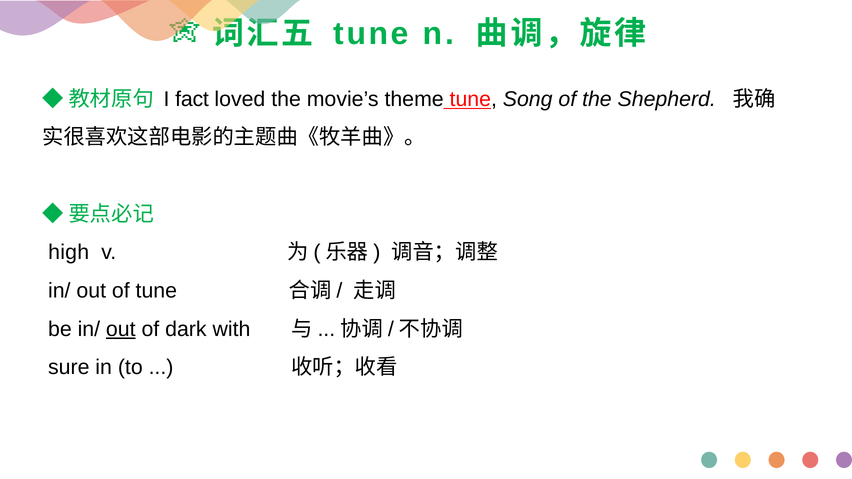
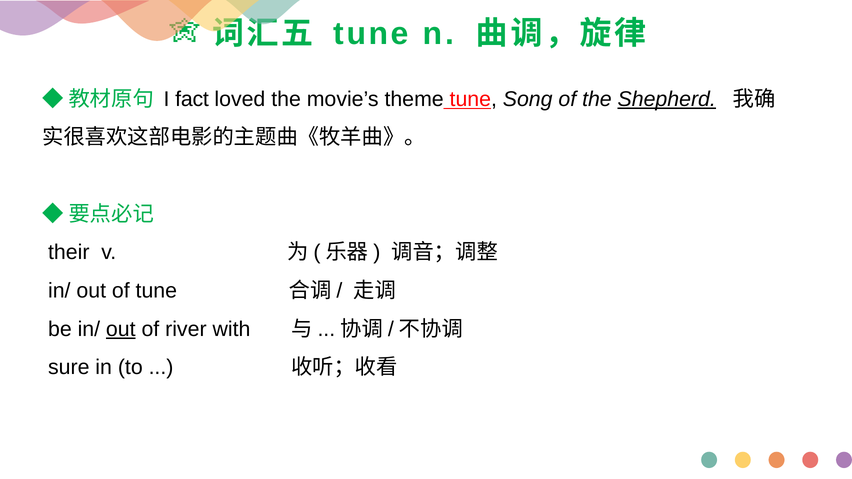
Shepherd underline: none -> present
high: high -> their
dark: dark -> river
